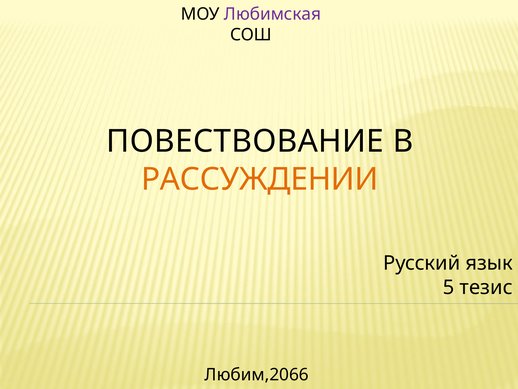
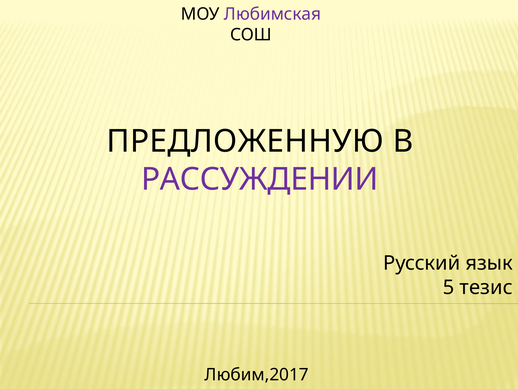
ПОВЕСТВОВАНИЕ: ПОВЕСТВОВАНИЕ -> ПРЕДЛОЖЕННУЮ
РАССУЖДЕНИИ colour: orange -> purple
Любим,2066: Любим,2066 -> Любим,2017
